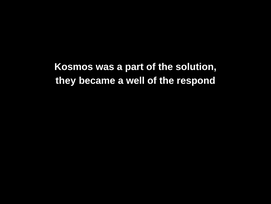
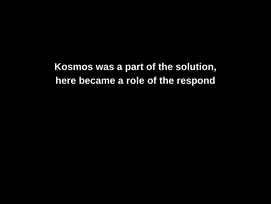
they: they -> here
well: well -> role
